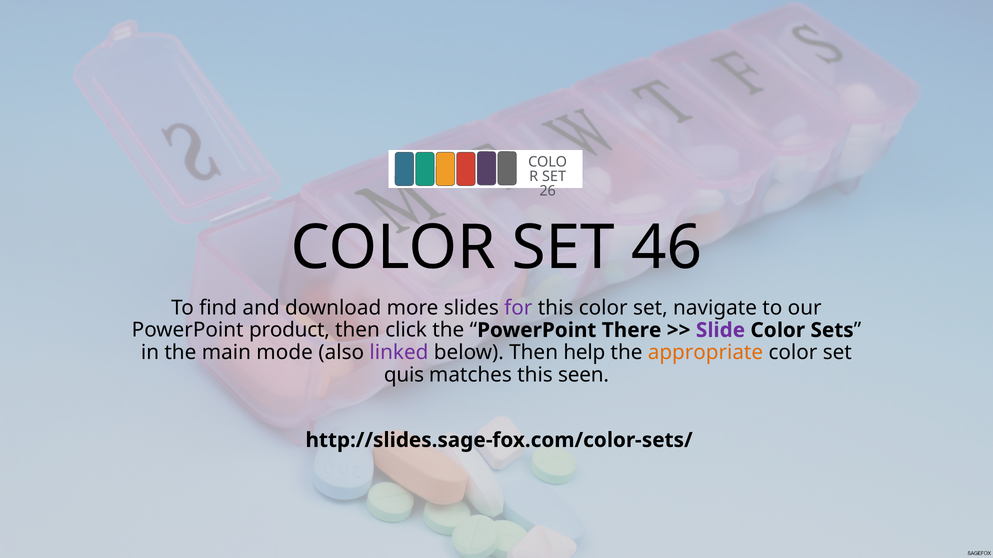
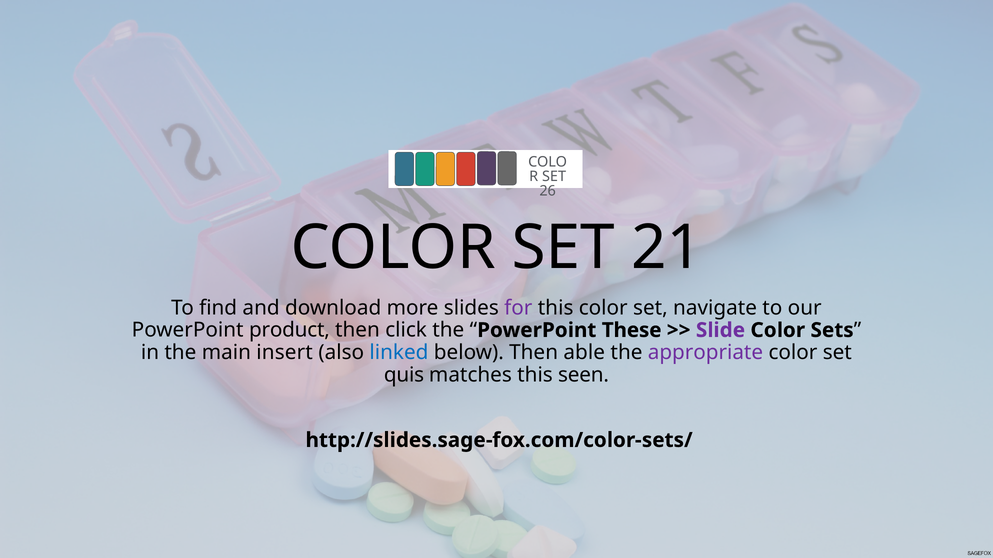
46: 46 -> 21
There: There -> These
mode: mode -> insert
linked colour: purple -> blue
help: help -> able
appropriate colour: orange -> purple
